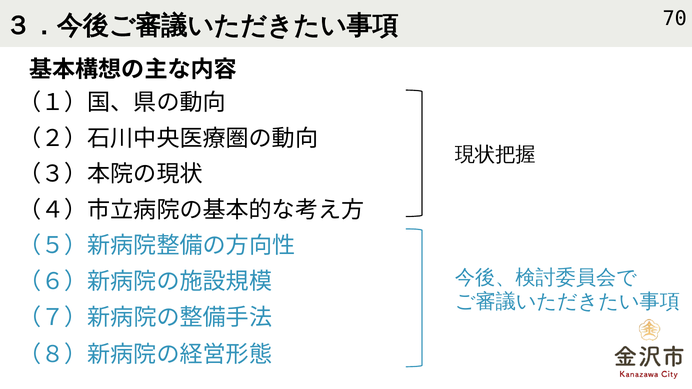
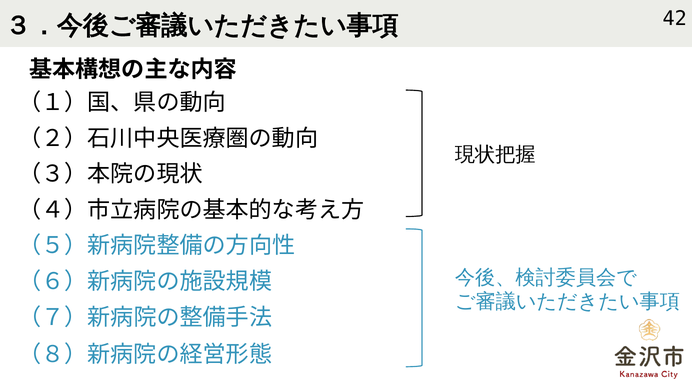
70: 70 -> 42
